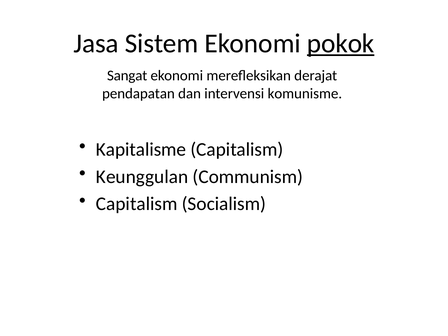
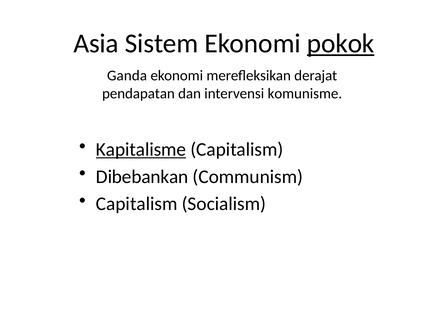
Jasa: Jasa -> Asia
Sangat: Sangat -> Ganda
Kapitalisme underline: none -> present
Keunggulan: Keunggulan -> Dibebankan
